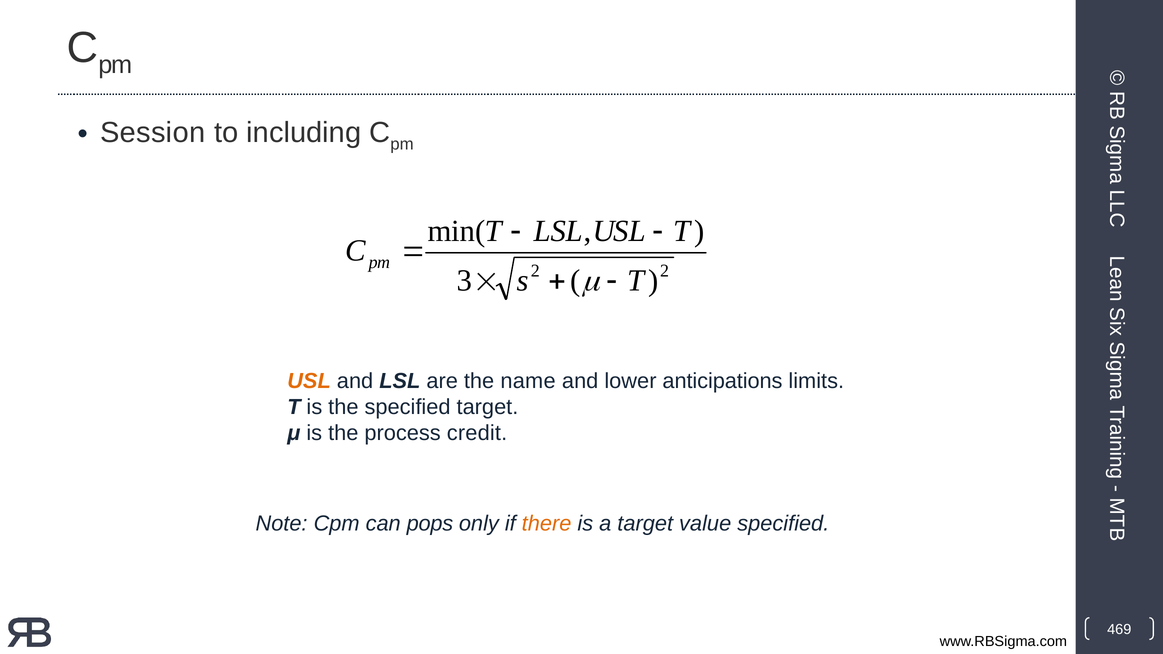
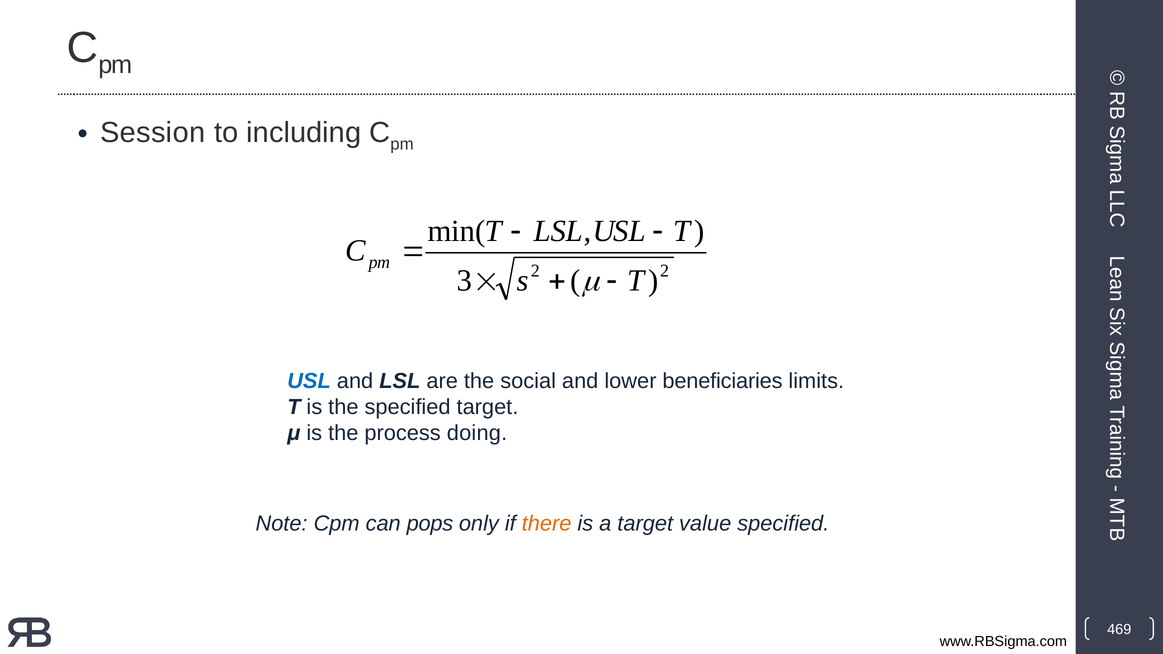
USL at (309, 381) colour: orange -> blue
name: name -> social
anticipations: anticipations -> beneficiaries
credit: credit -> doing
